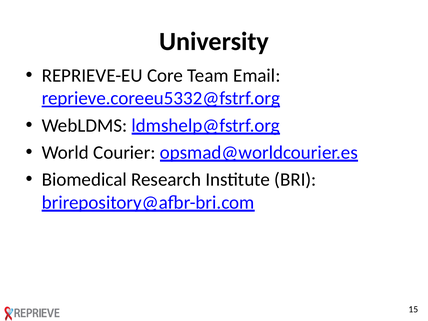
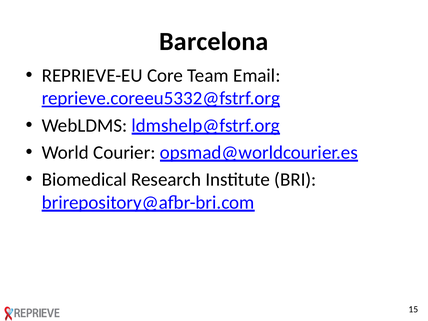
University: University -> Barcelona
